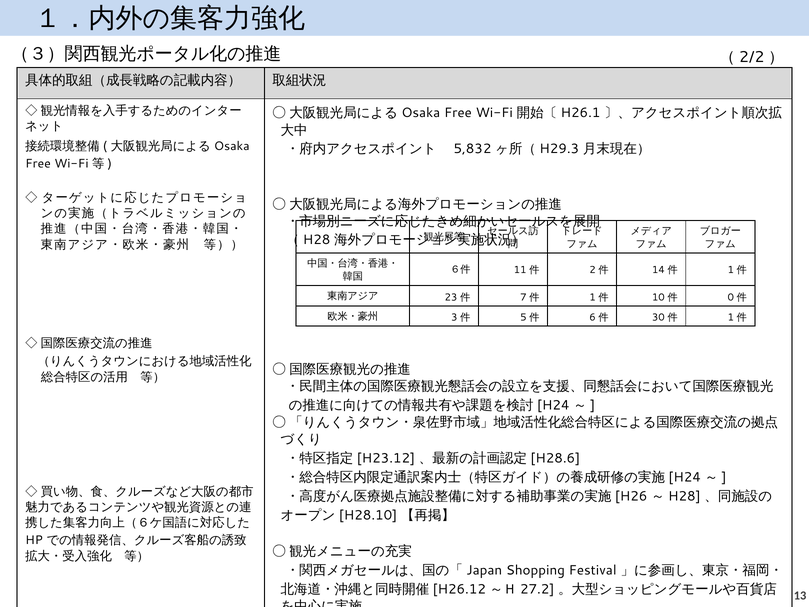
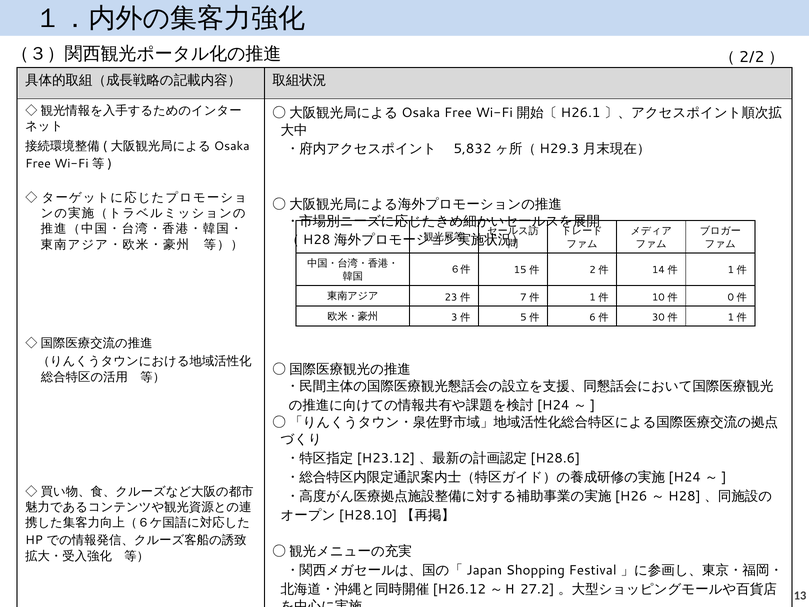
11: 11 -> 15
